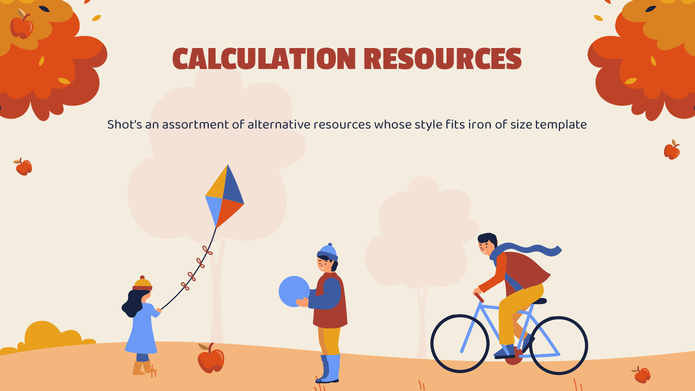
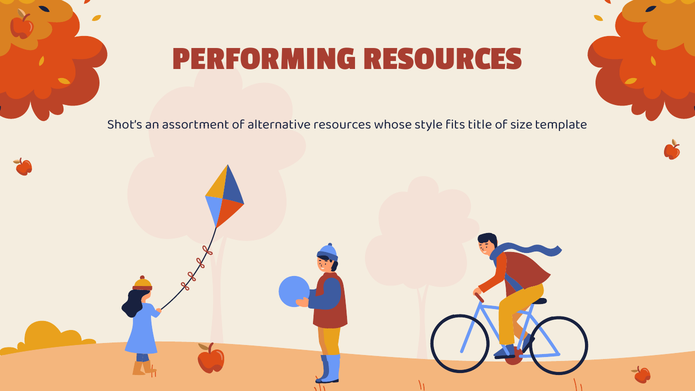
CALCULATION: CALCULATION -> PERFORMING
iron: iron -> title
